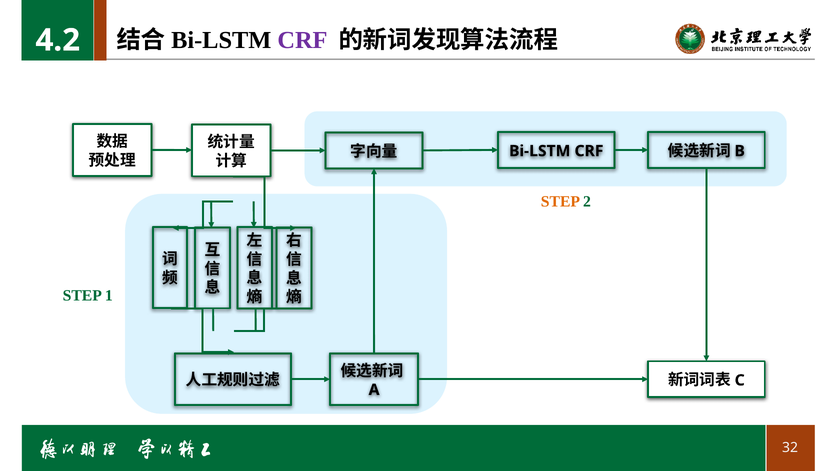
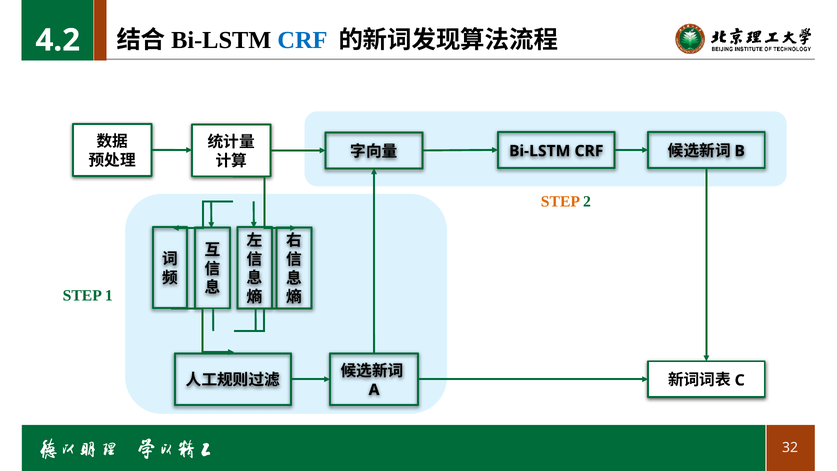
CRF at (302, 40) colour: purple -> blue
